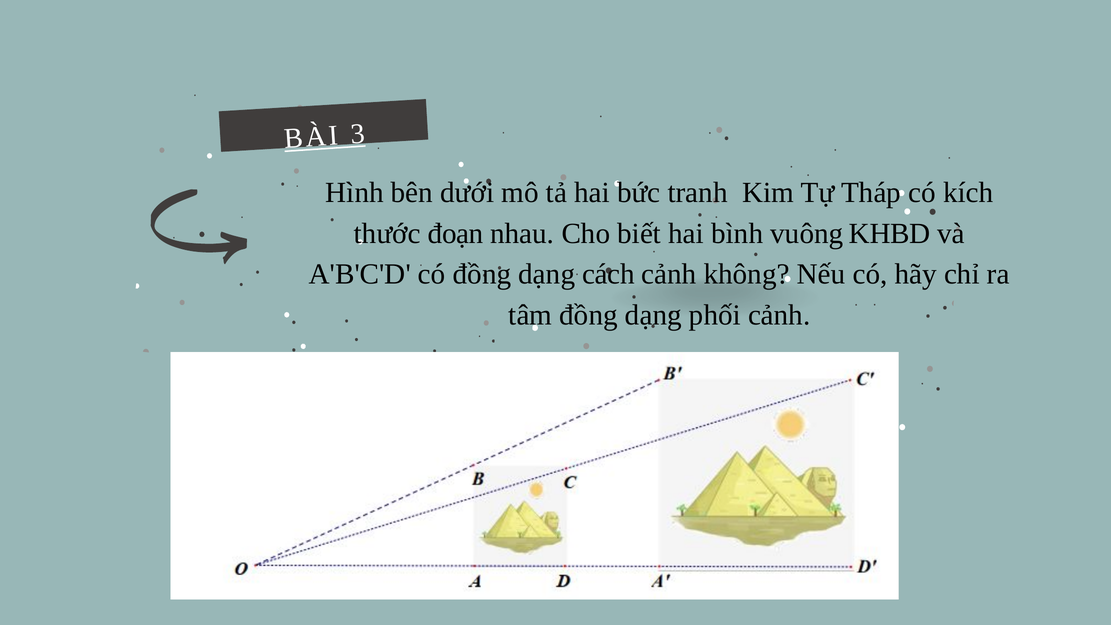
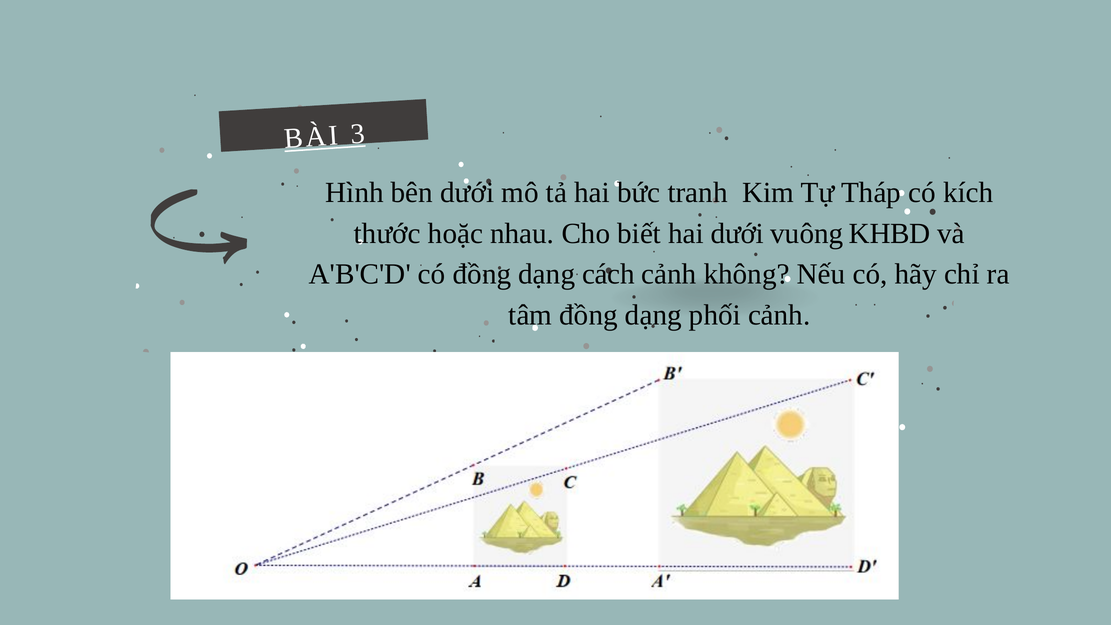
đoạn: đoạn -> hoặc
hai bình: bình -> dưới
